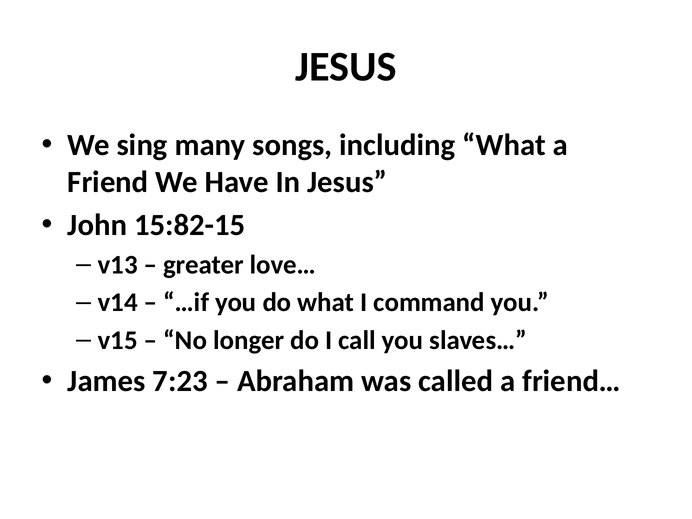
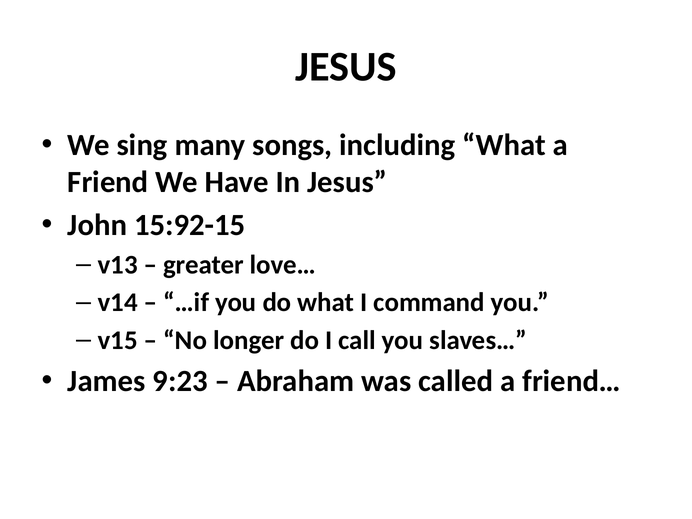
15:82-15: 15:82-15 -> 15:92-15
7:23: 7:23 -> 9:23
